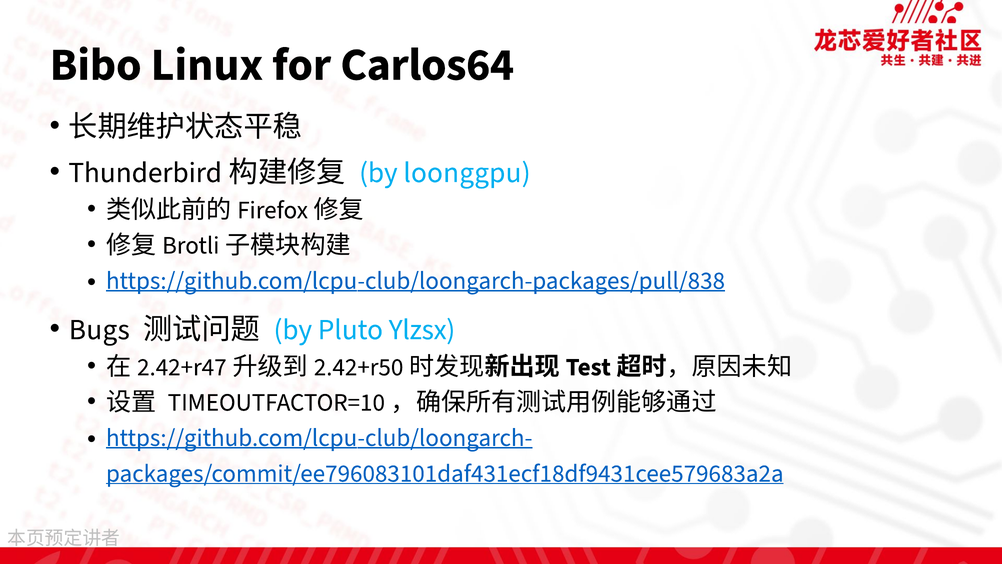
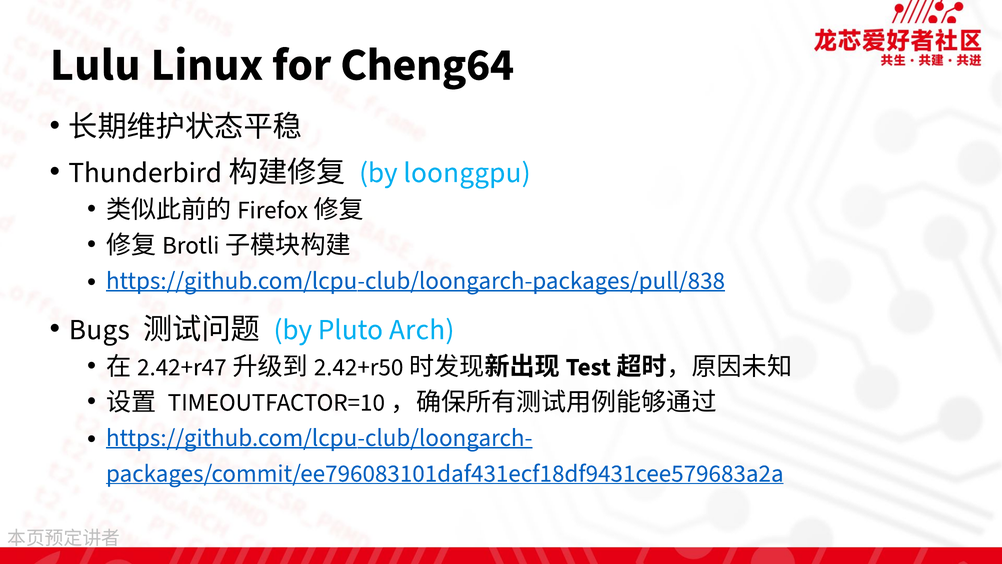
Bibo: Bibo -> Lulu
Carlos64: Carlos64 -> Cheng64
Ylzsx: Ylzsx -> Arch
